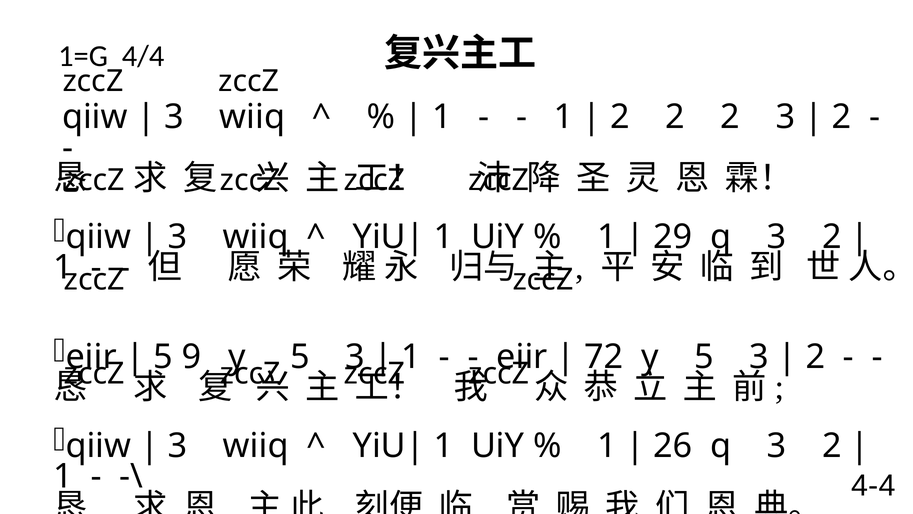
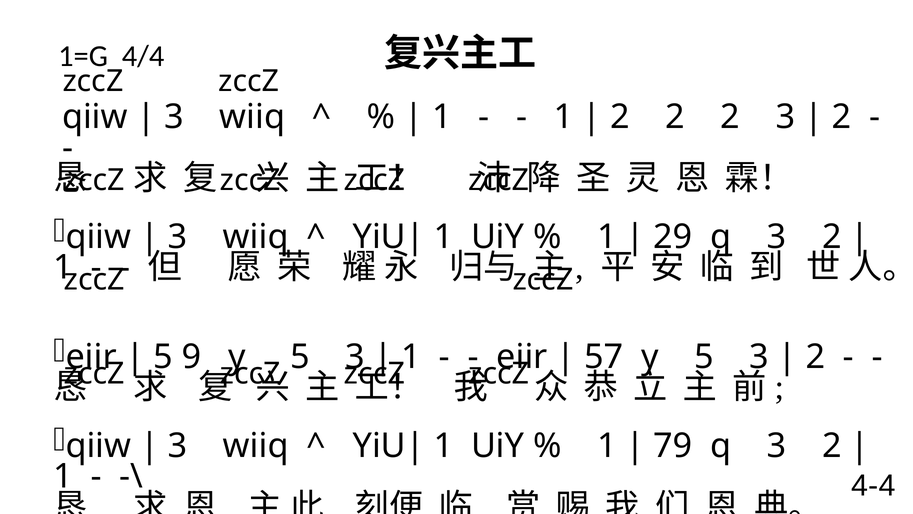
72: 72 -> 57
26: 26 -> 79
